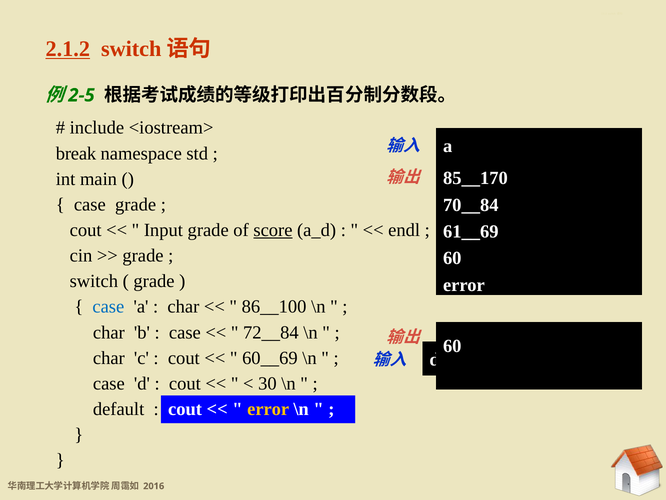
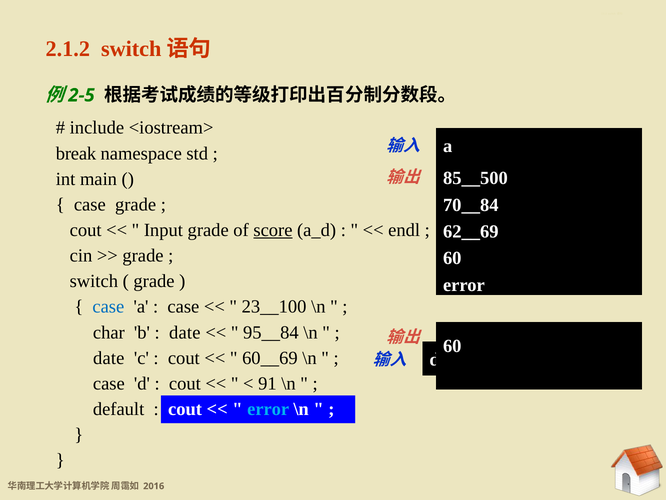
2.1.2 at (68, 49) underline: present -> none
85__170: 85__170 -> 85__500
61__69: 61__69 -> 62__69
char at (183, 307): char -> case
86__100: 86__100 -> 23__100
case at (185, 332): case -> date
72__84: 72__84 -> 95__84
char at (109, 358): char -> date
30: 30 -> 91
error at (268, 409) colour: yellow -> light blue
